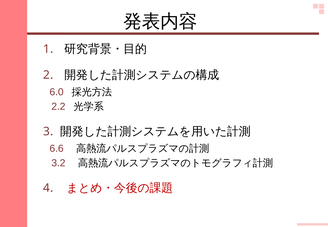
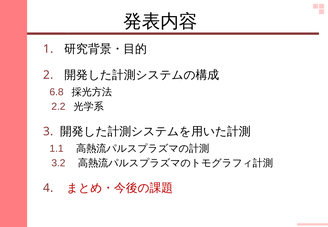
6.0: 6.0 -> 6.8
6.6: 6.6 -> 1.1
